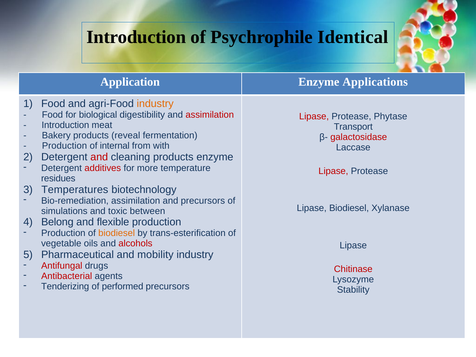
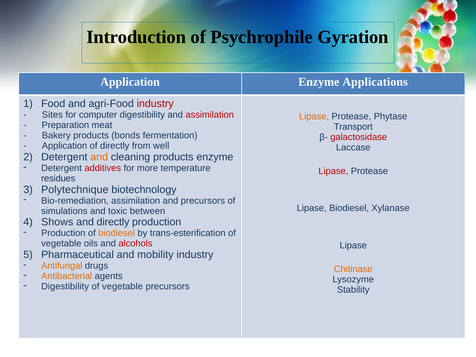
Identical: Identical -> Gyration
industry at (155, 104) colour: orange -> red
Food at (52, 115): Food -> Sites
biological: biological -> computer
Lipase at (314, 116) colour: red -> orange
Introduction at (65, 125): Introduction -> Preparation
reveal: reveal -> bonds
Production at (64, 146): Production -> Application
of internal: internal -> directly
with: with -> well
and at (99, 157) colour: red -> orange
Temperatures: Temperatures -> Polytechnique
Belong: Belong -> Shows
and flexible: flexible -> directly
Antifungal colour: red -> orange
Chitinase colour: red -> orange
Antibacterial colour: red -> orange
Tenderizing at (65, 287): Tenderizing -> Digestibility
performed at (123, 287): performed -> vegetable
